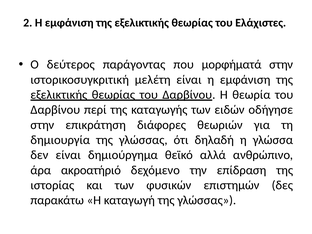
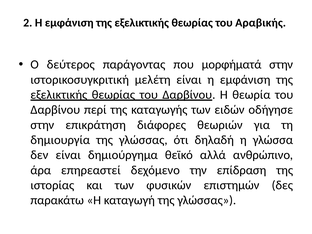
Ελάχιστες: Ελάχιστες -> Αραβικής
ακροατήριό: ακροατήριό -> επηρεαστεί
